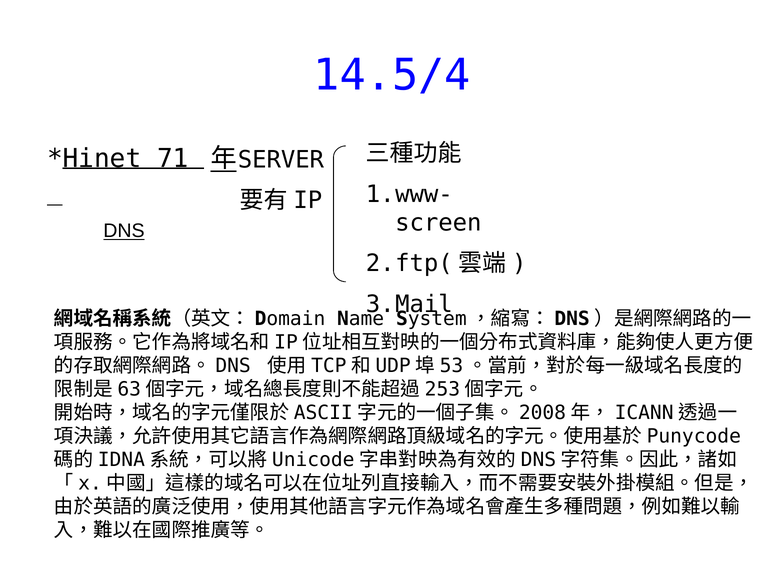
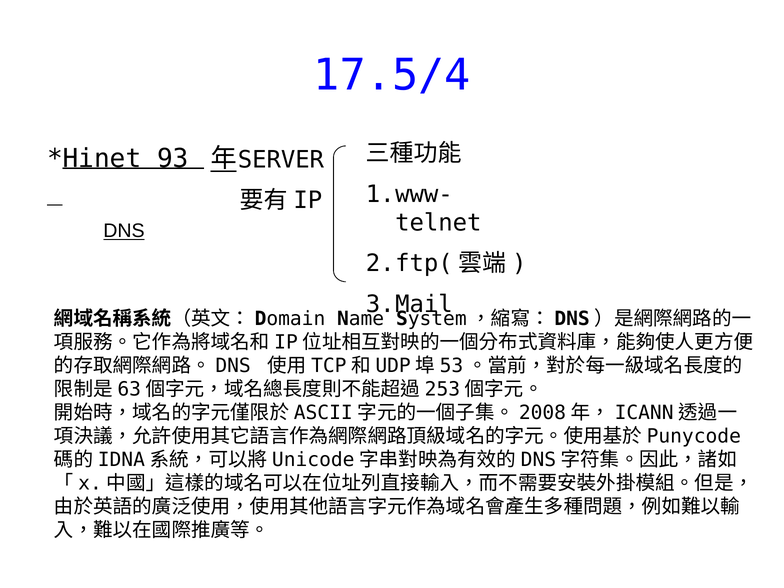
14.5/4: 14.5/4 -> 17.5/4
71: 71 -> 93
screen: screen -> telnet
